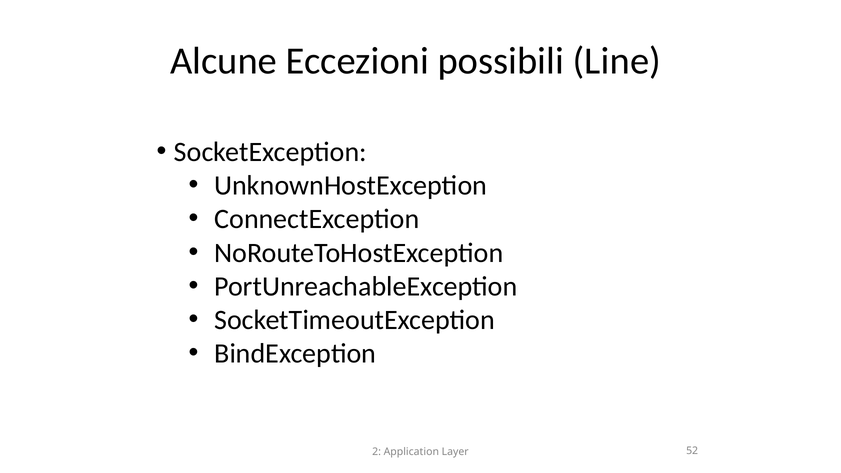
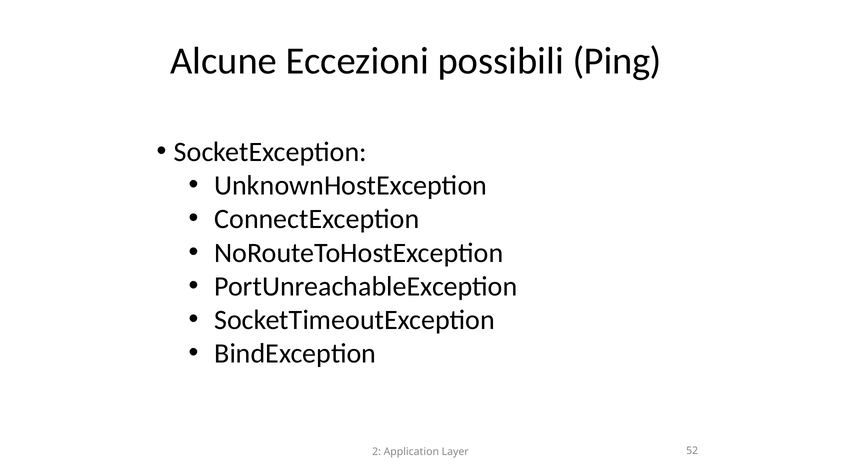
Line: Line -> Ping
